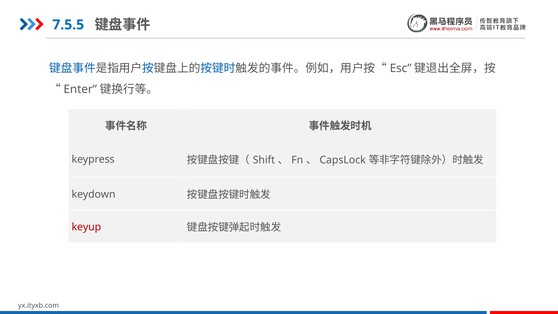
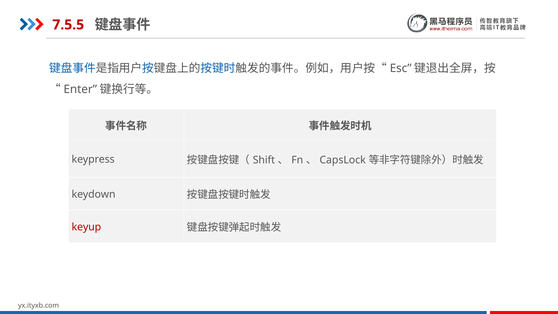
7.5.5 colour: blue -> red
